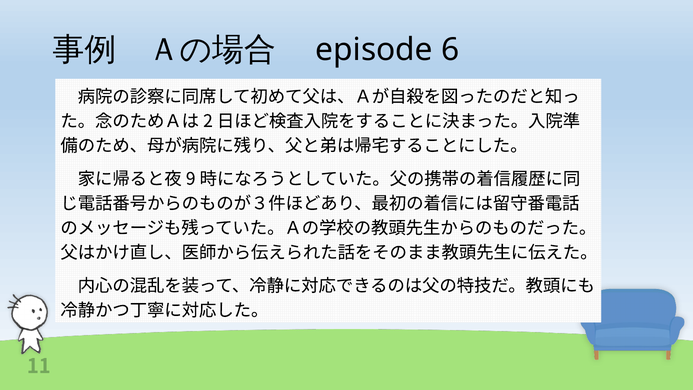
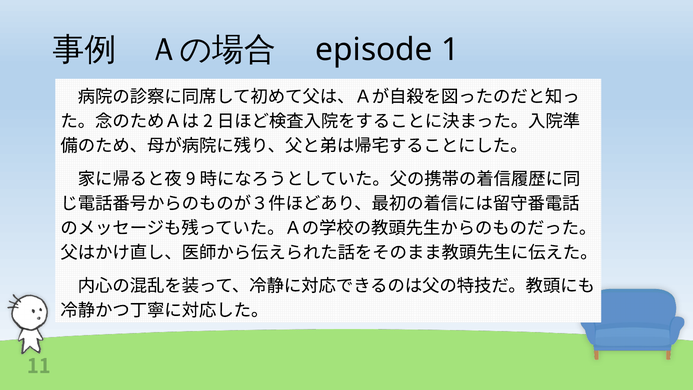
6: 6 -> 1
